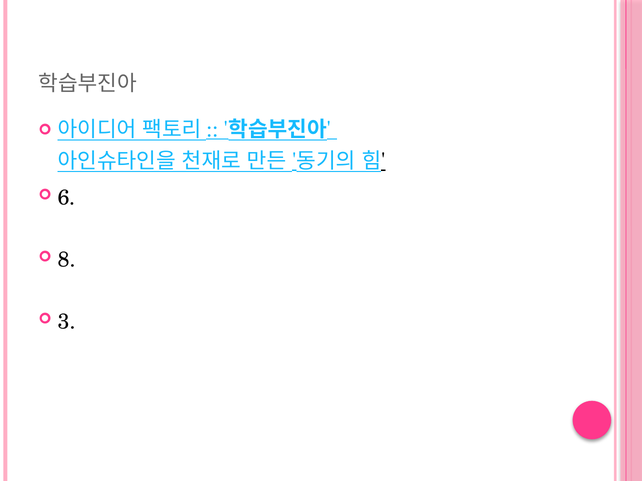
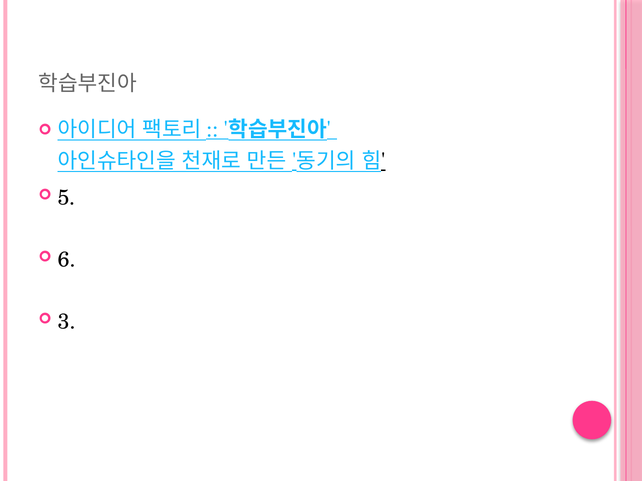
6: 6 -> 5
8: 8 -> 6
